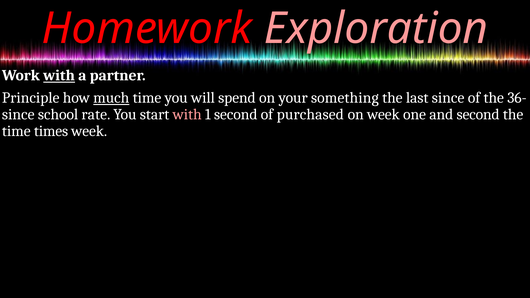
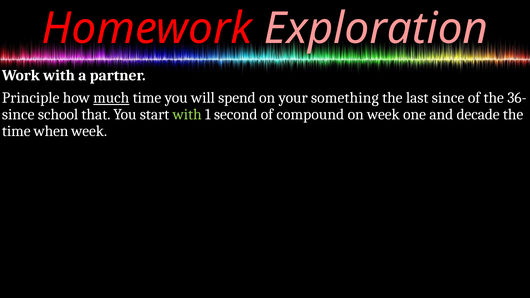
with at (59, 76) underline: present -> none
rate: rate -> that
with at (187, 114) colour: pink -> light green
purchased: purchased -> compound
and second: second -> decade
times: times -> when
